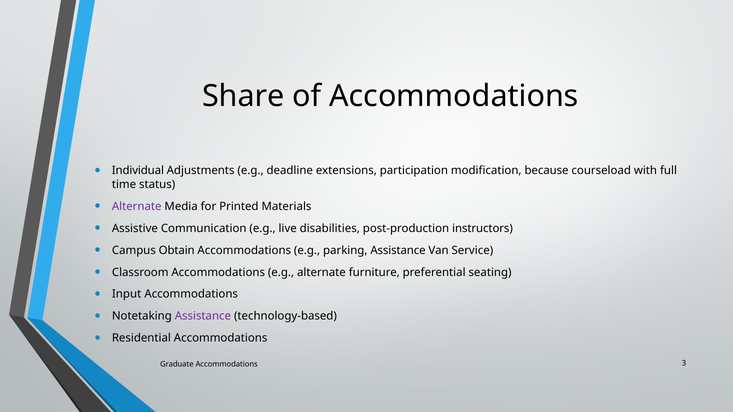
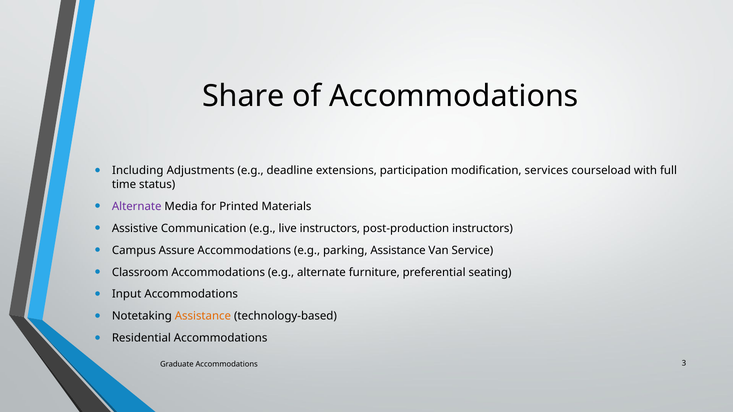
Individual: Individual -> Including
because: because -> services
live disabilities: disabilities -> instructors
Obtain: Obtain -> Assure
Assistance at (203, 316) colour: purple -> orange
